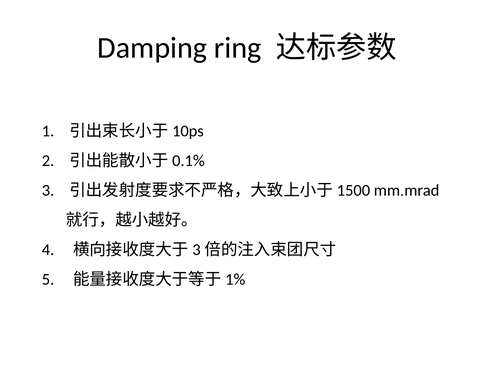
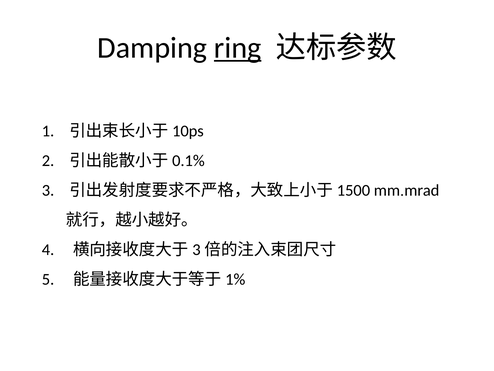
ring underline: none -> present
